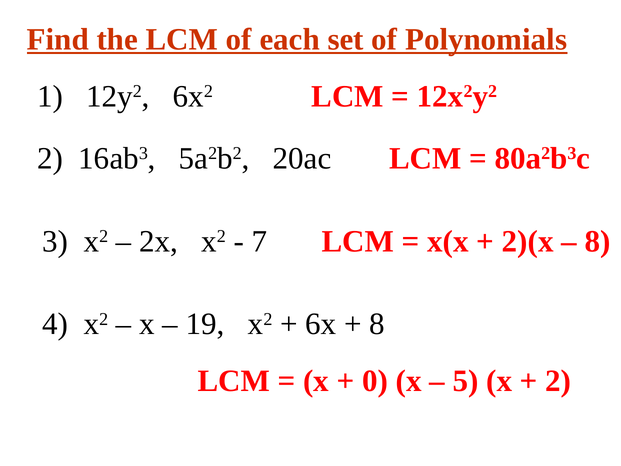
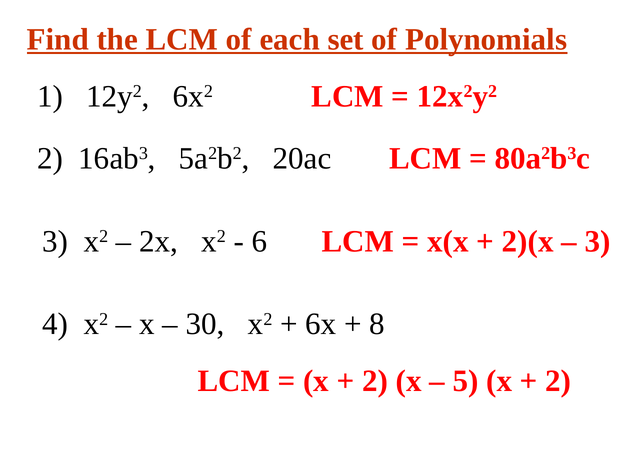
7: 7 -> 6
8 at (598, 241): 8 -> 3
19: 19 -> 30
0 at (375, 381): 0 -> 2
